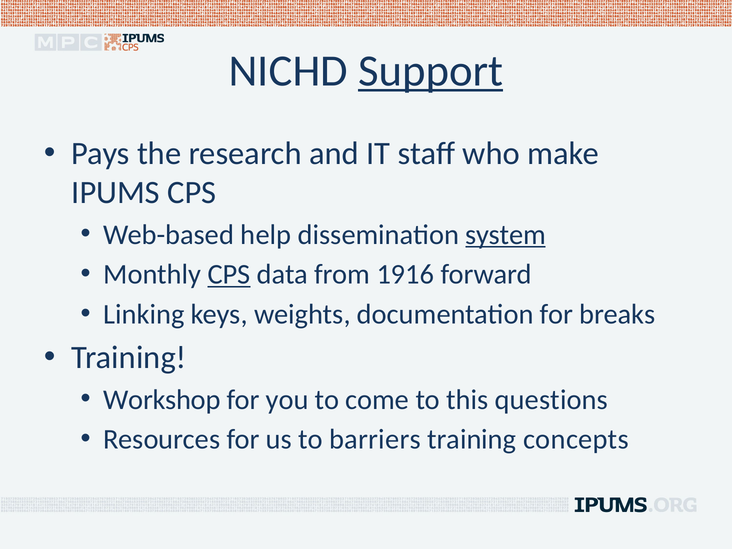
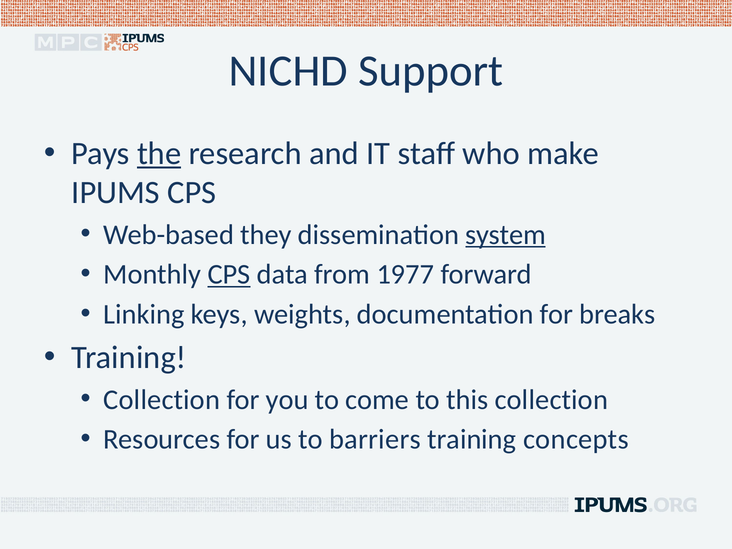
Support underline: present -> none
the underline: none -> present
help: help -> they
1916: 1916 -> 1977
Workshop at (162, 400): Workshop -> Collection
this questions: questions -> collection
